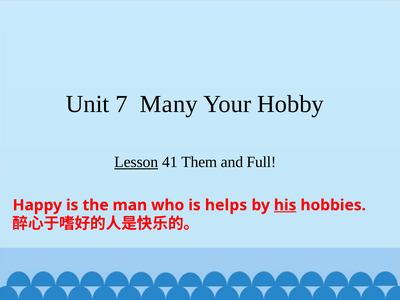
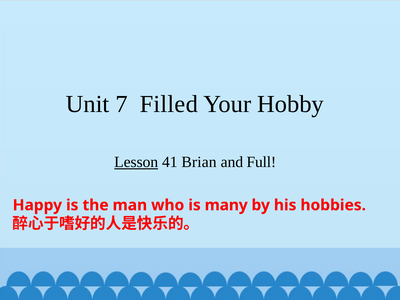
Many: Many -> Filled
Them: Them -> Brian
helps: helps -> many
his underline: present -> none
